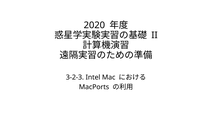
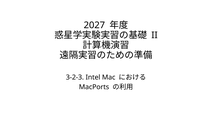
2020: 2020 -> 2027
